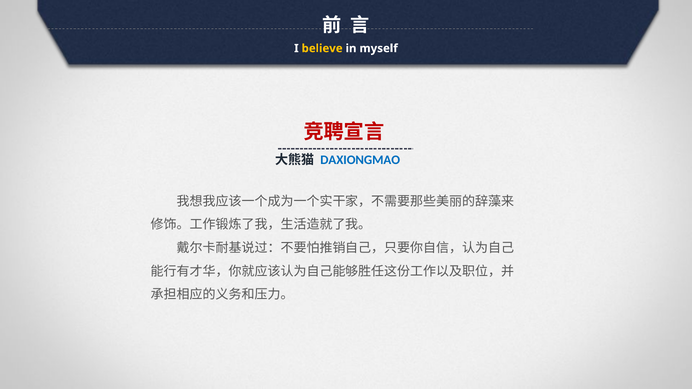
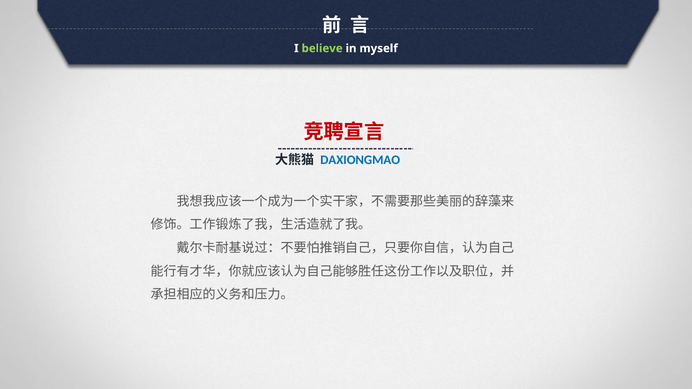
believe colour: yellow -> light green
